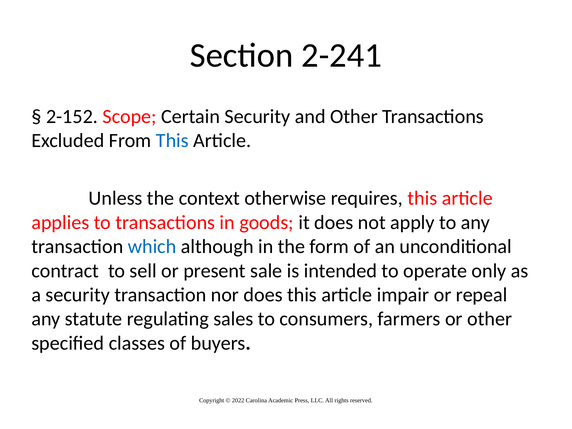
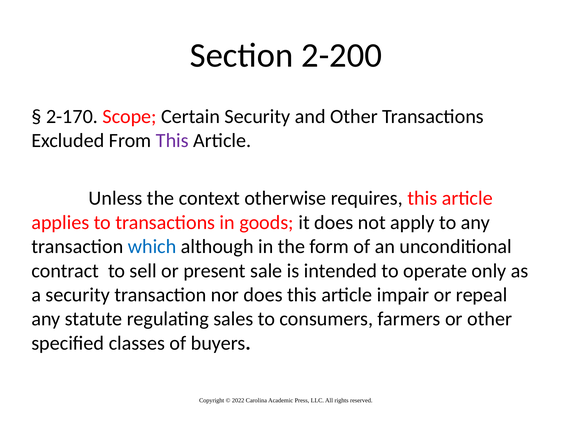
2-241: 2-241 -> 2-200
2-152: 2-152 -> 2-170
This at (172, 141) colour: blue -> purple
